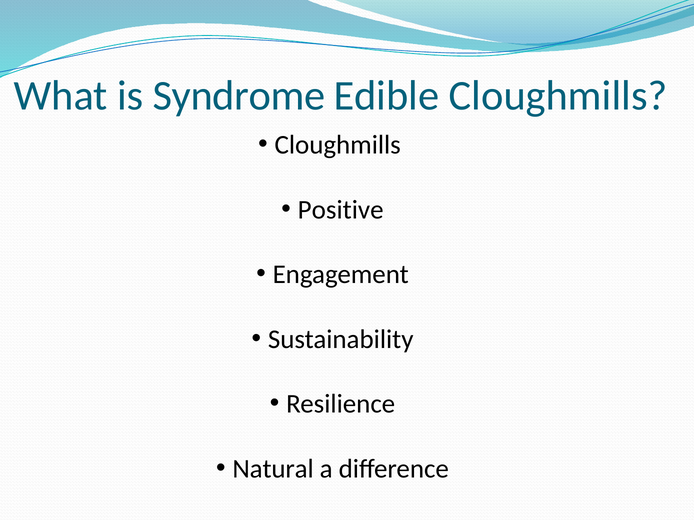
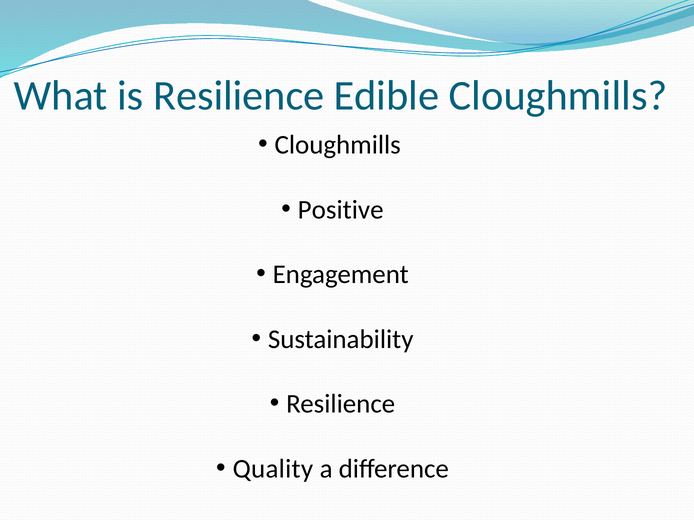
is Syndrome: Syndrome -> Resilience
Natural: Natural -> Quality
